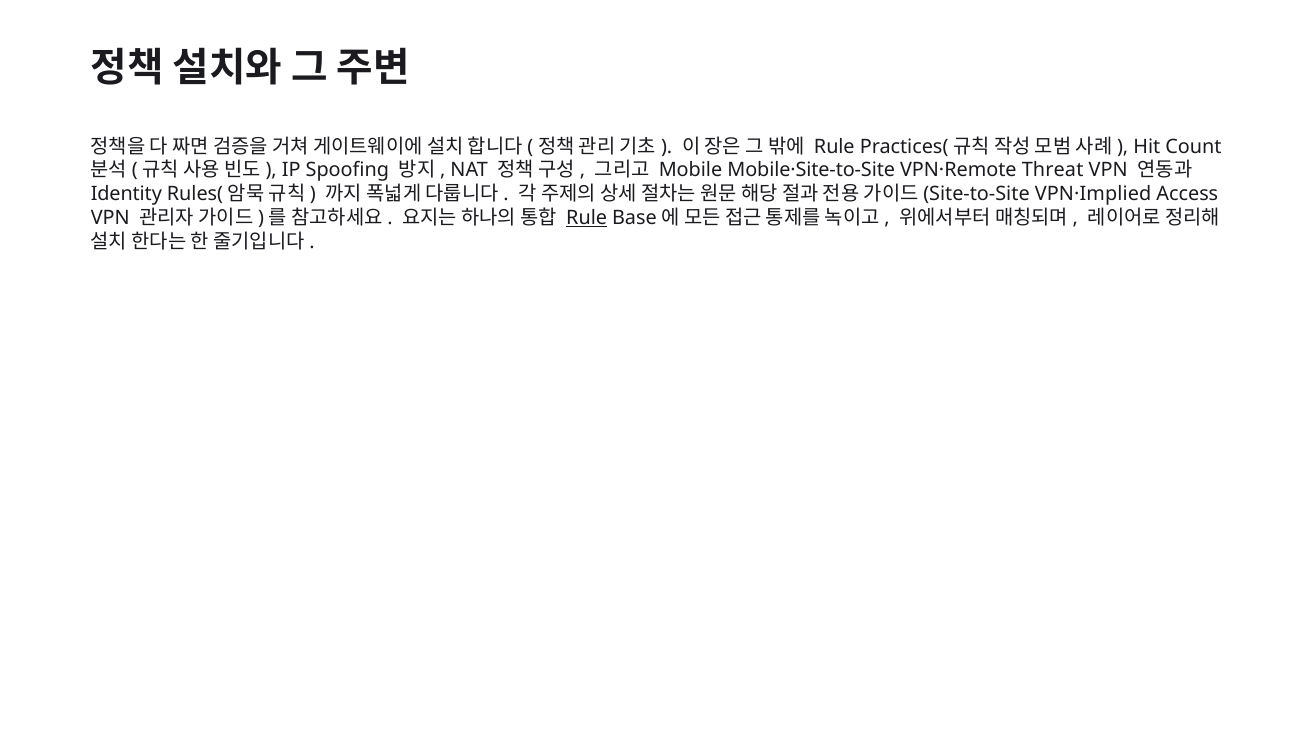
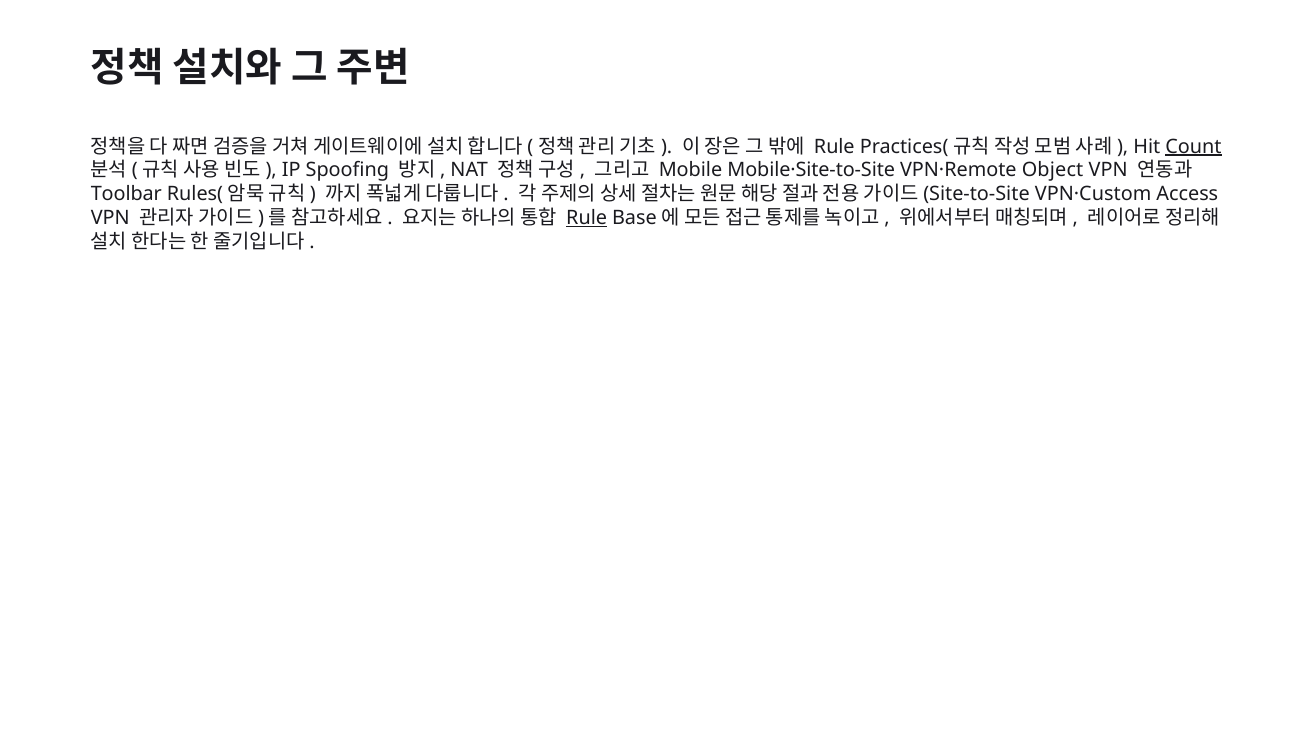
Count underline: none -> present
Threat: Threat -> Object
Identity: Identity -> Toolbar
VPN·Implied: VPN·Implied -> VPN·Custom
